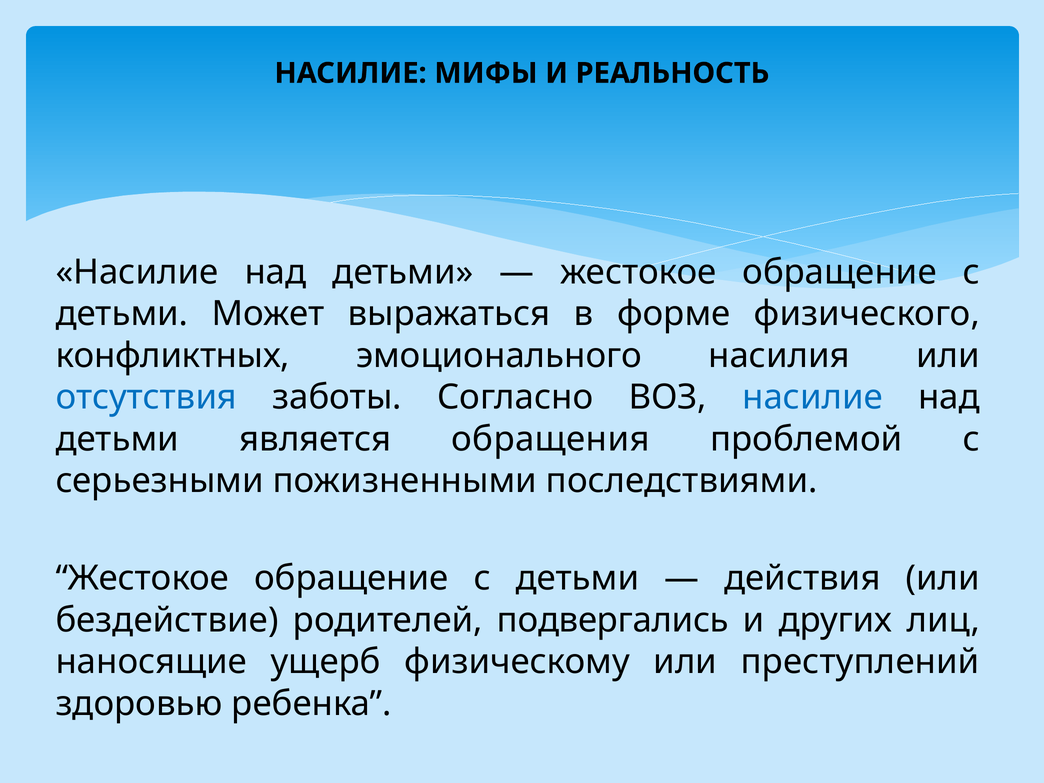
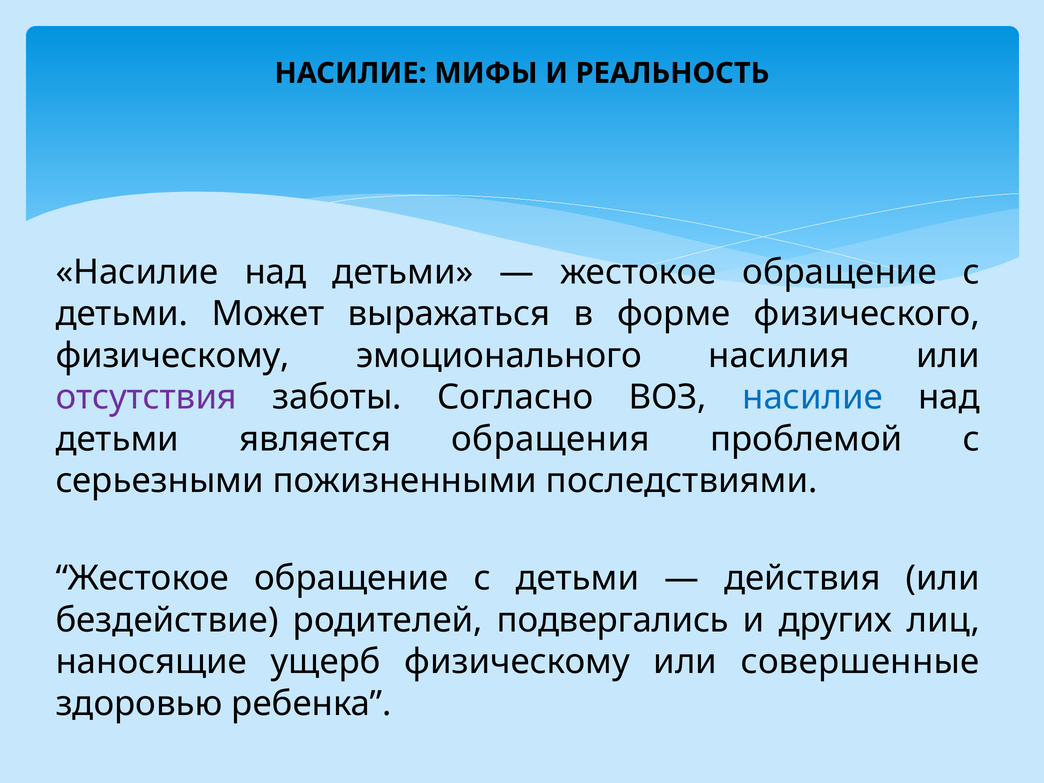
конфликтных at (173, 356): конфликтных -> физическому
отсутствия colour: blue -> purple
преступлений: преступлений -> совершенные
